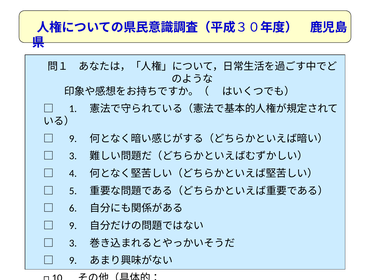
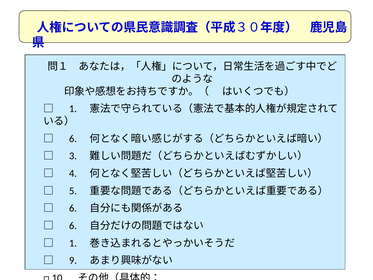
9 at (73, 139): 9 -> 6
9 at (73, 226): 9 -> 6
3 at (73, 243): 3 -> 1
